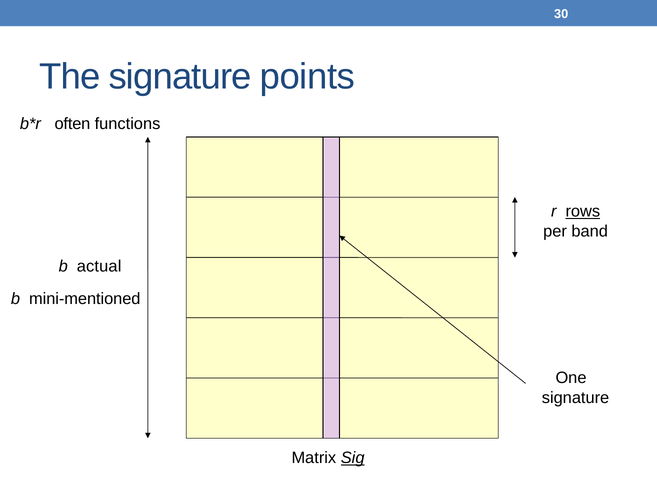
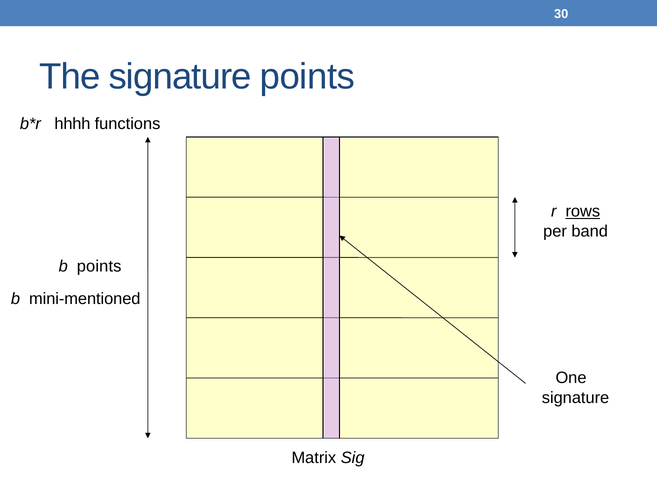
often: often -> hhhh
b actual: actual -> points
Sig underline: present -> none
